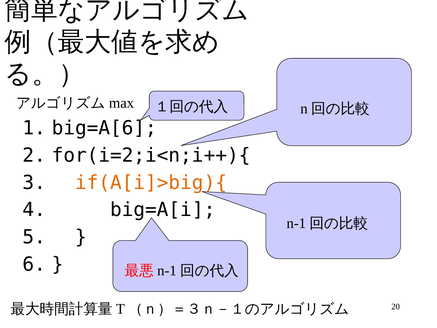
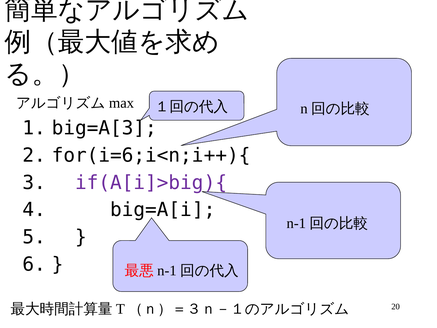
big=A[6: big=A[6 -> big=A[3
for(i=2;i<n;i++){: for(i=2;i<n;i++){ -> for(i=6;i<n;i++){
if(A[i]>big){ colour: orange -> purple
